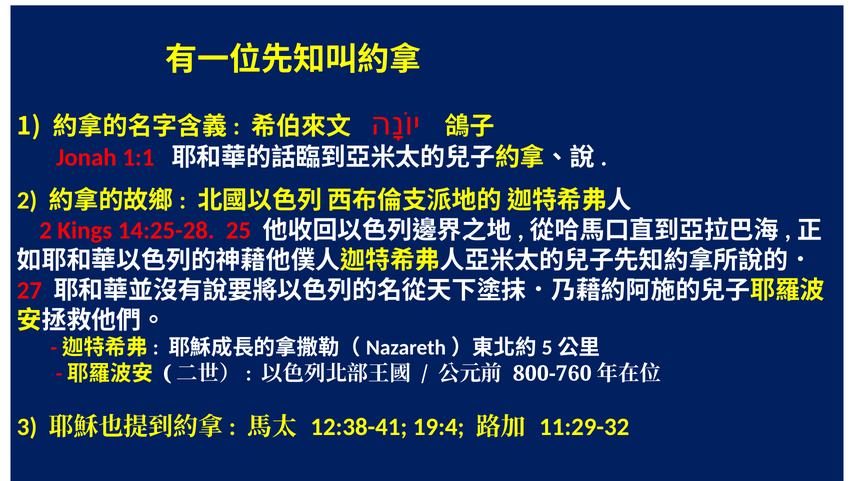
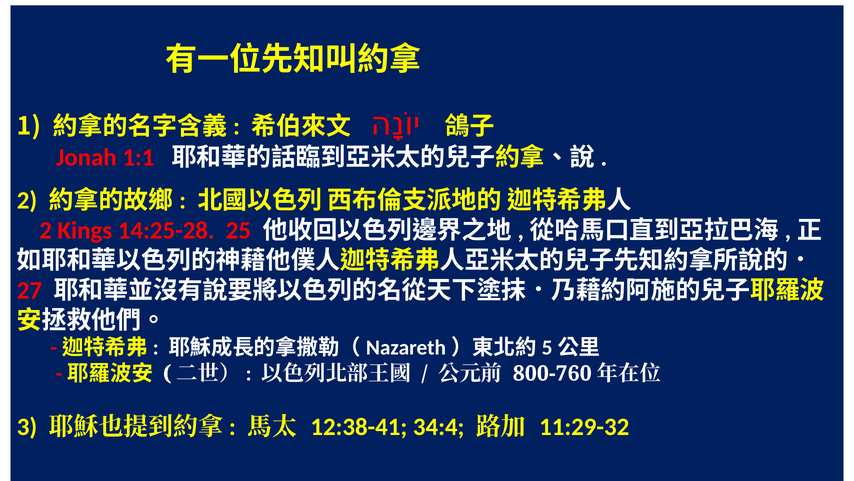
19:4: 19:4 -> 34:4
